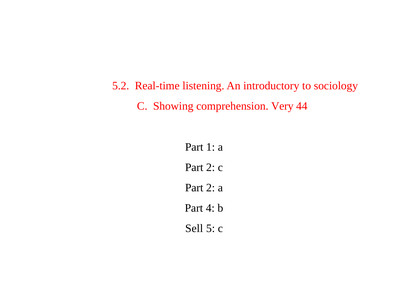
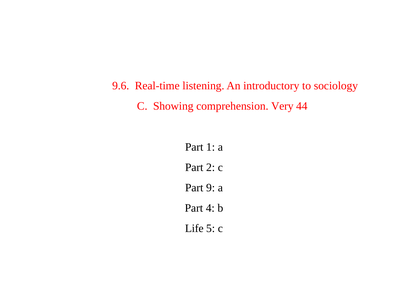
5.2: 5.2 -> 9.6
2 at (211, 188): 2 -> 9
Sell: Sell -> Life
